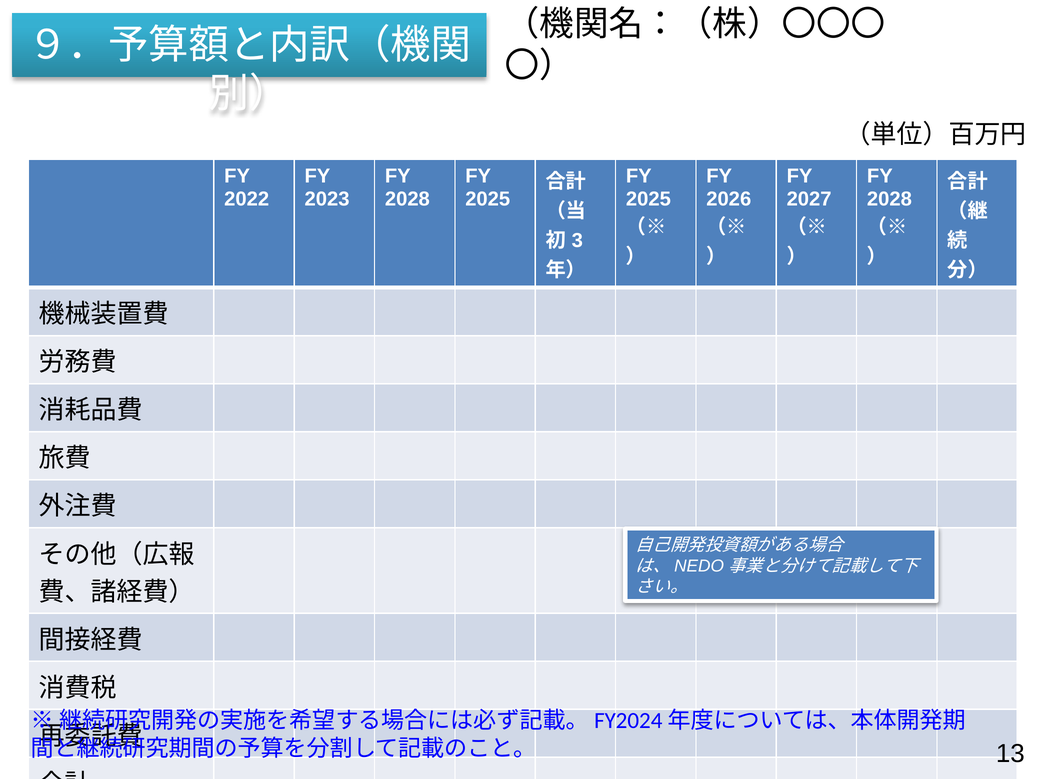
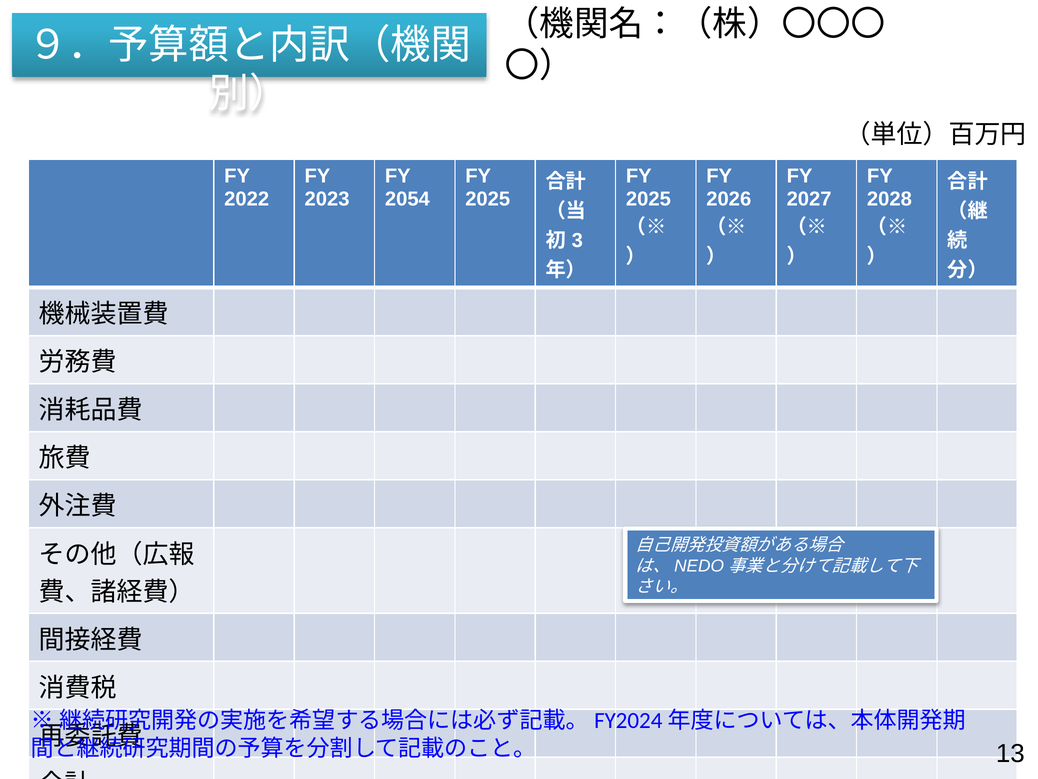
2028 at (407, 199): 2028 -> 2054
